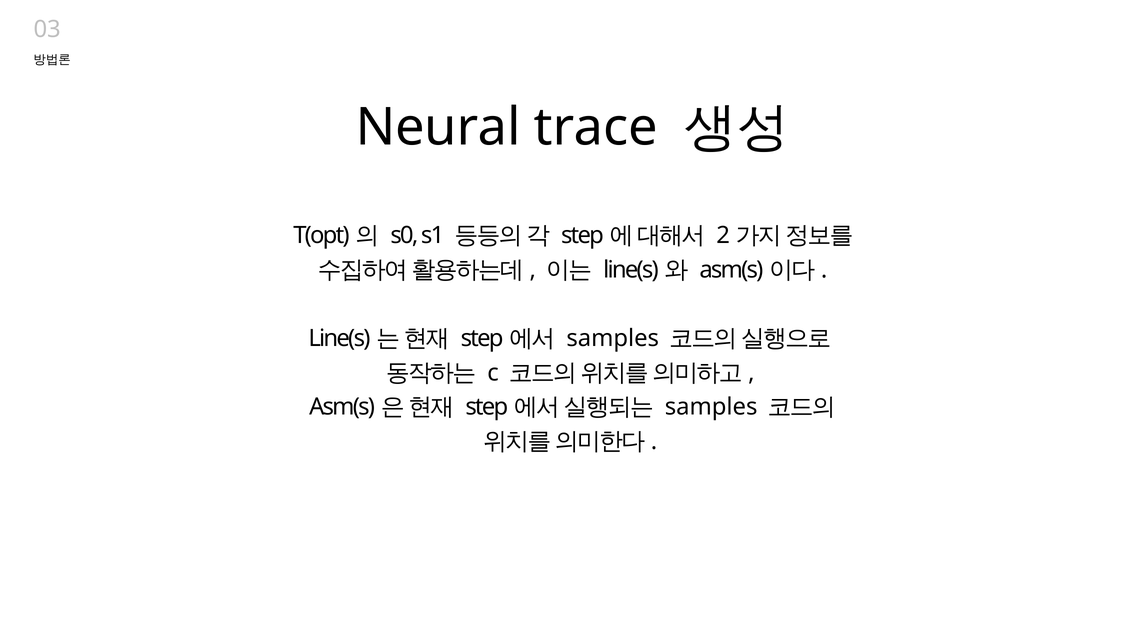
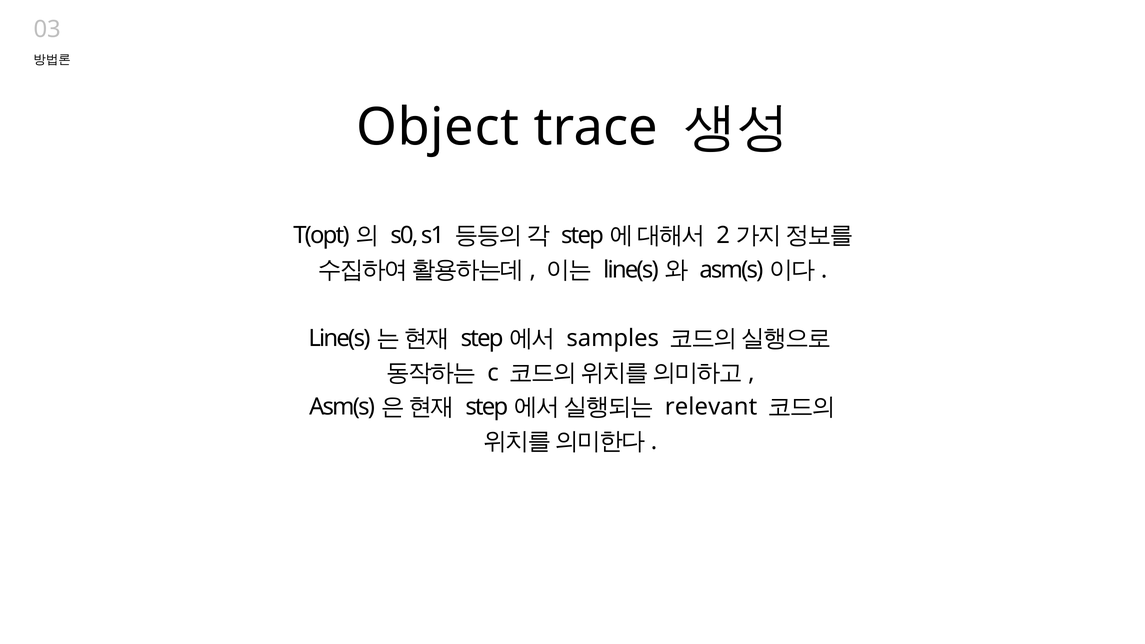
Neural: Neural -> Object
samples at (711, 407): samples -> relevant
